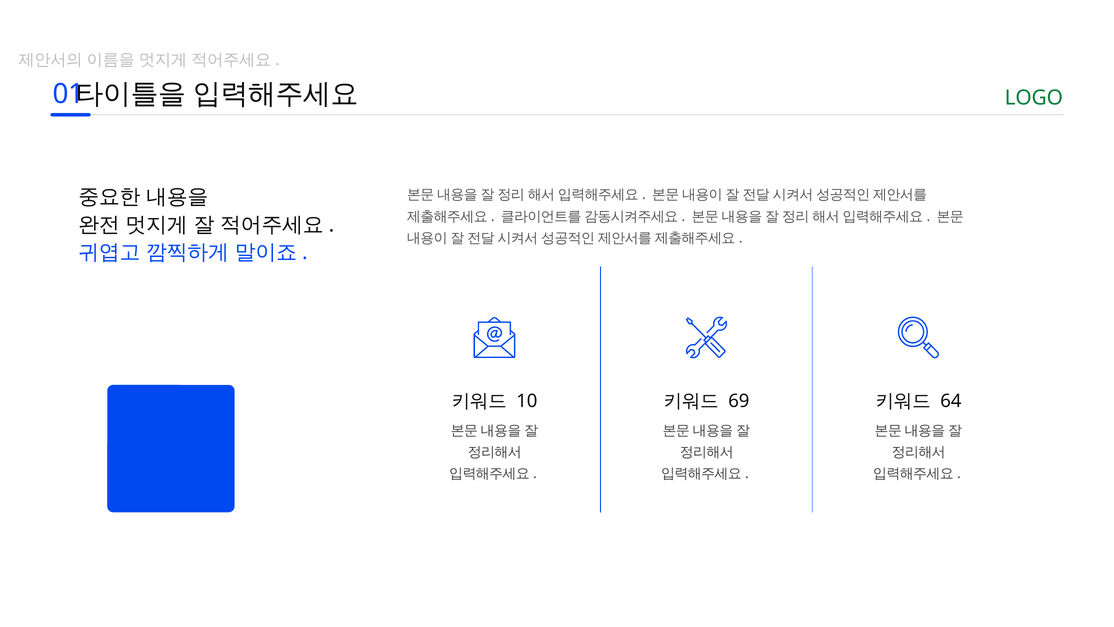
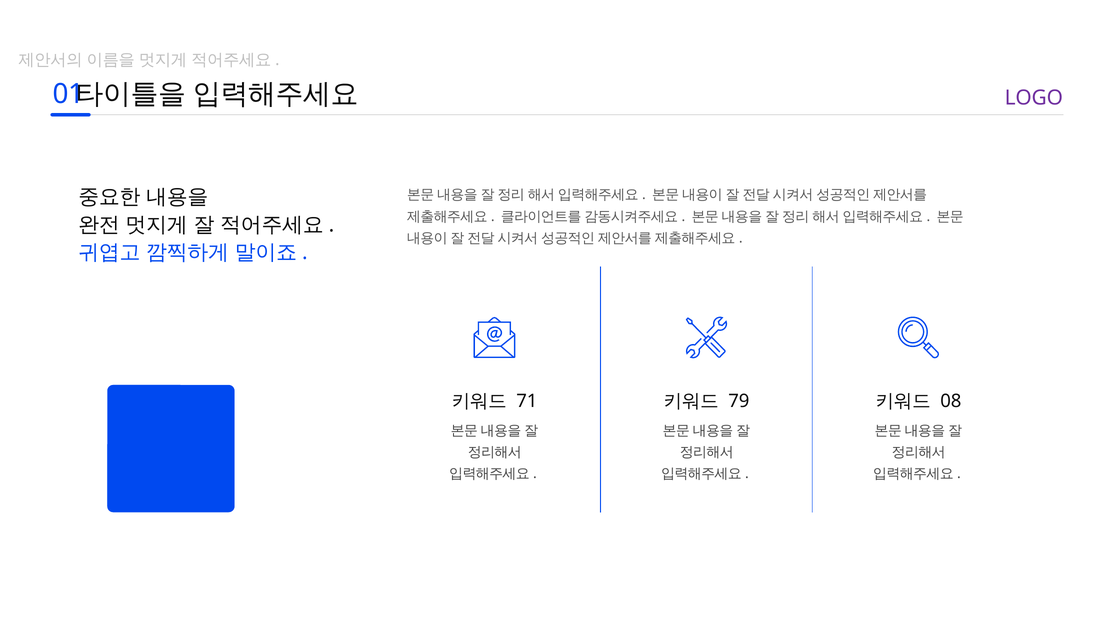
LOGO colour: green -> purple
10: 10 -> 71
69: 69 -> 79
64: 64 -> 08
